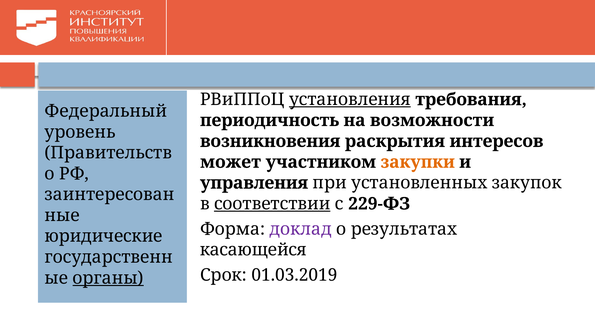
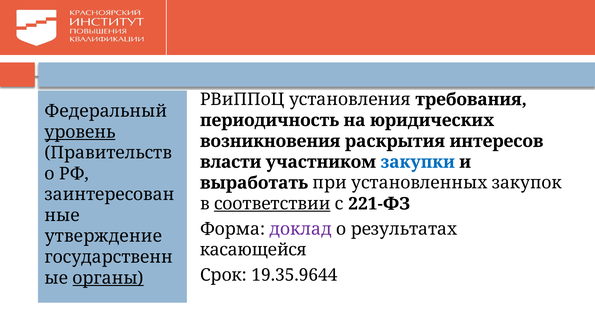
установления underline: present -> none
возможности: возможности -> юридических
уровень underline: none -> present
может: может -> власти
закупки colour: orange -> blue
управления: управления -> выработать
229-ФЗ: 229-ФЗ -> 221-ФЗ
юридические: юридические -> утверждение
01.03.2019: 01.03.2019 -> 19.35.9644
